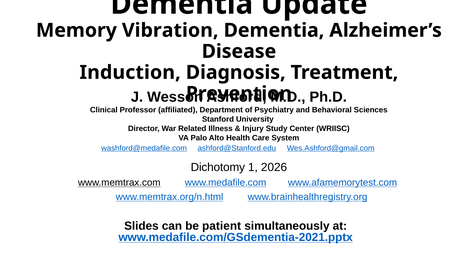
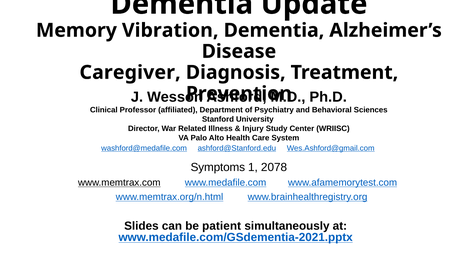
Induction: Induction -> Caregiver
Dichotomy: Dichotomy -> Symptoms
2026: 2026 -> 2078
